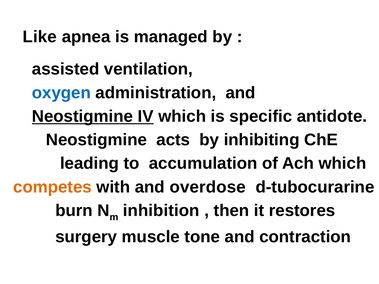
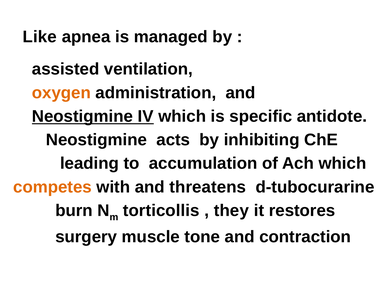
oxygen colour: blue -> orange
overdose: overdose -> threatens
inhibition: inhibition -> torticollis
then: then -> they
